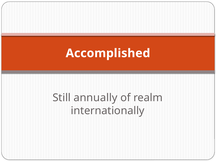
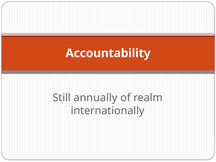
Accomplished: Accomplished -> Accountability
